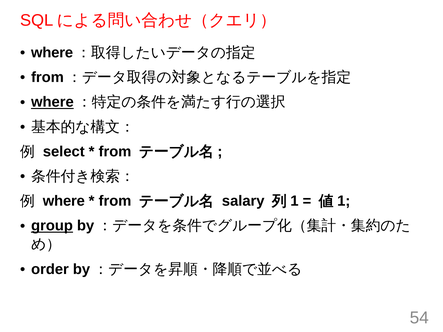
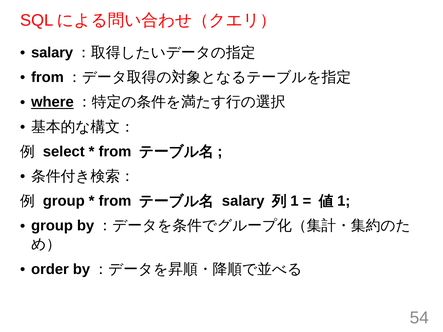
where at (52, 53): where -> salary
where at (64, 201): where -> group
group at (52, 226) underline: present -> none
